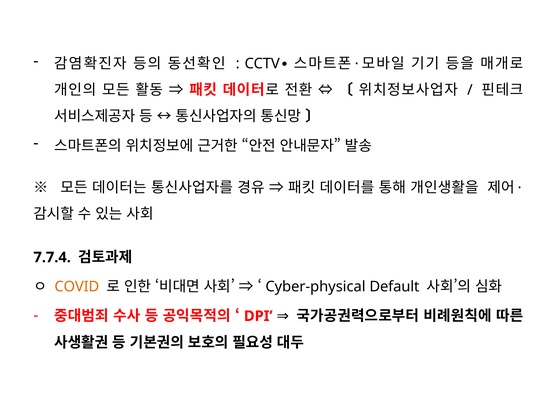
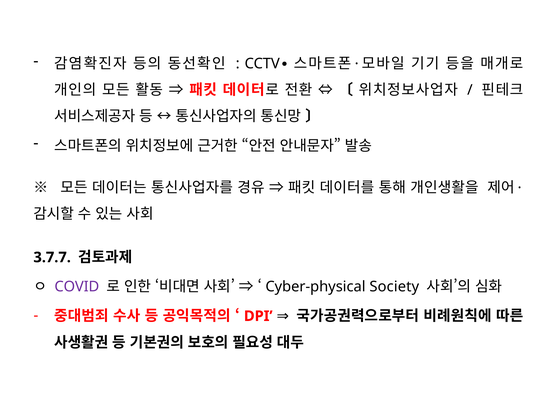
7.7.4: 7.7.4 -> 3.7.7
COVID colour: orange -> purple
Default: Default -> Society
